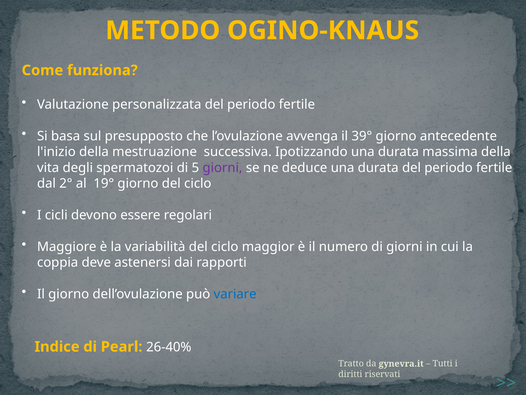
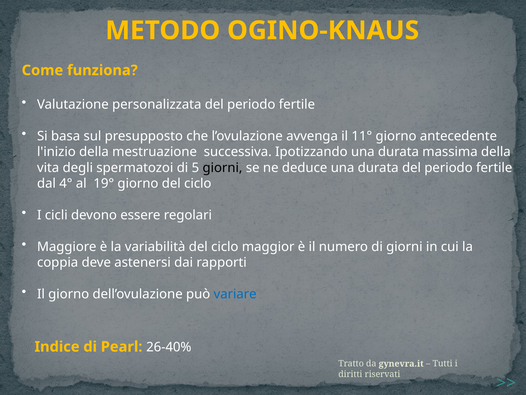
39°: 39° -> 11°
giorni at (222, 167) colour: purple -> black
2°: 2° -> 4°
